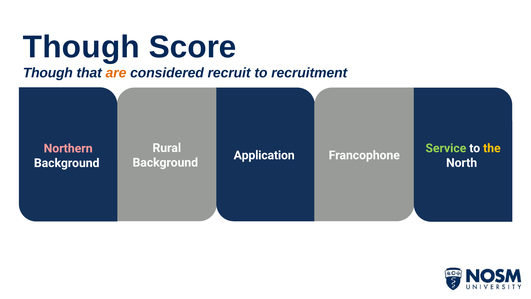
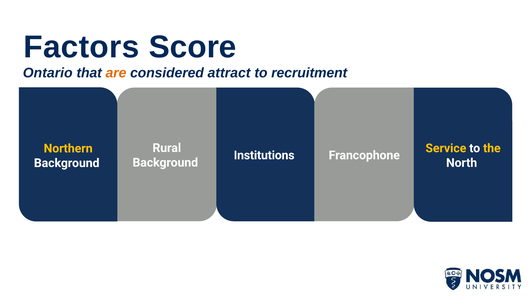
Though at (81, 47): Though -> Factors
Though at (48, 73): Though -> Ontario
recruit: recruit -> attract
Service colour: light green -> yellow
Northern colour: pink -> yellow
Application: Application -> Institutions
